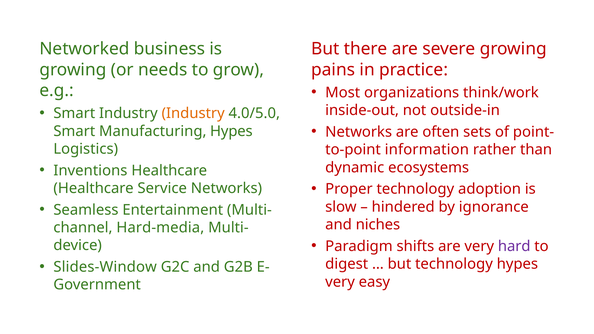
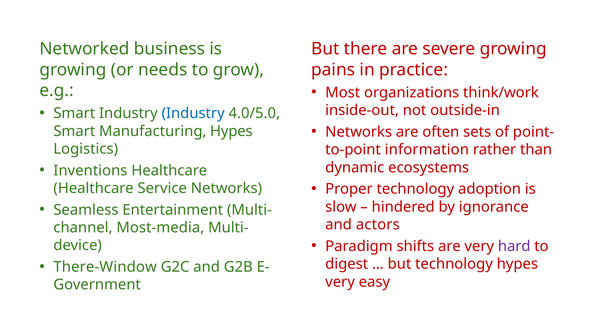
Industry at (193, 113) colour: orange -> blue
niches: niches -> actors
Hard-media: Hard-media -> Most-media
Slides-Window: Slides-Window -> There-Window
